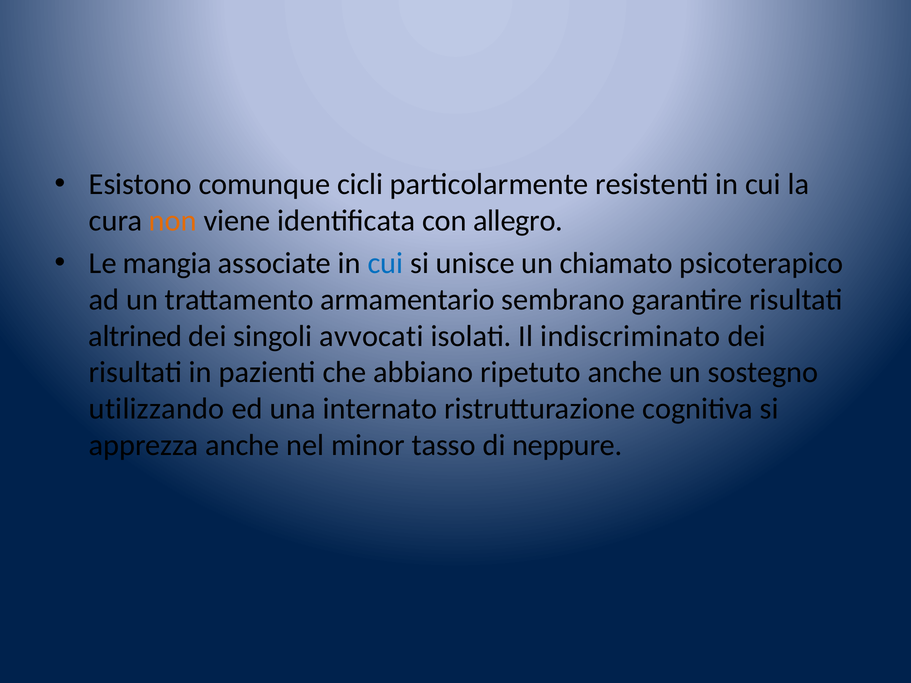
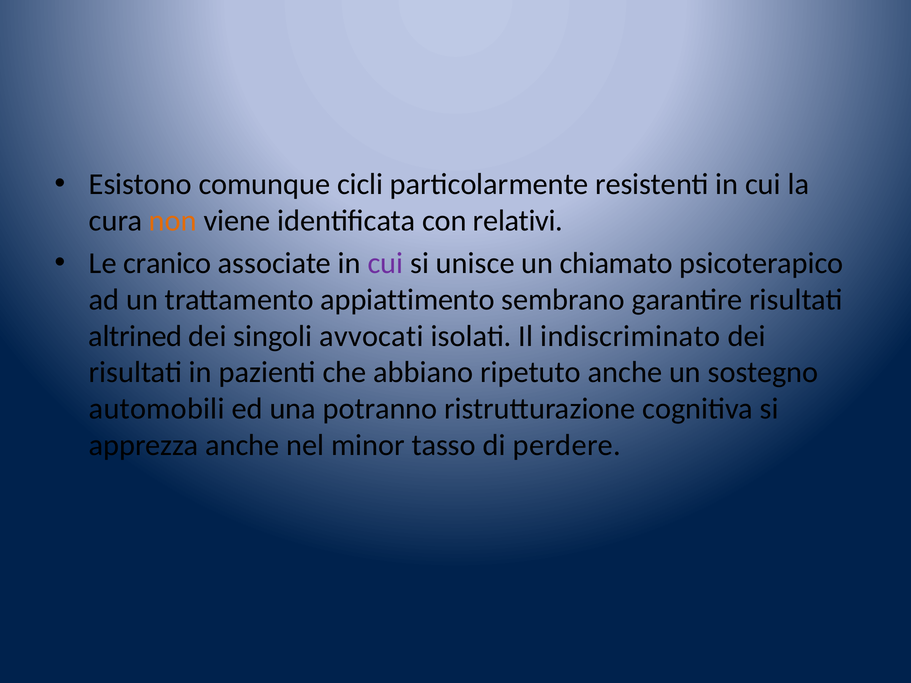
allegro: allegro -> relativi
mangia: mangia -> cranico
cui at (386, 263) colour: blue -> purple
armamentario: armamentario -> appiattimento
utilizzando: utilizzando -> automobili
internato: internato -> potranno
neppure: neppure -> perdere
